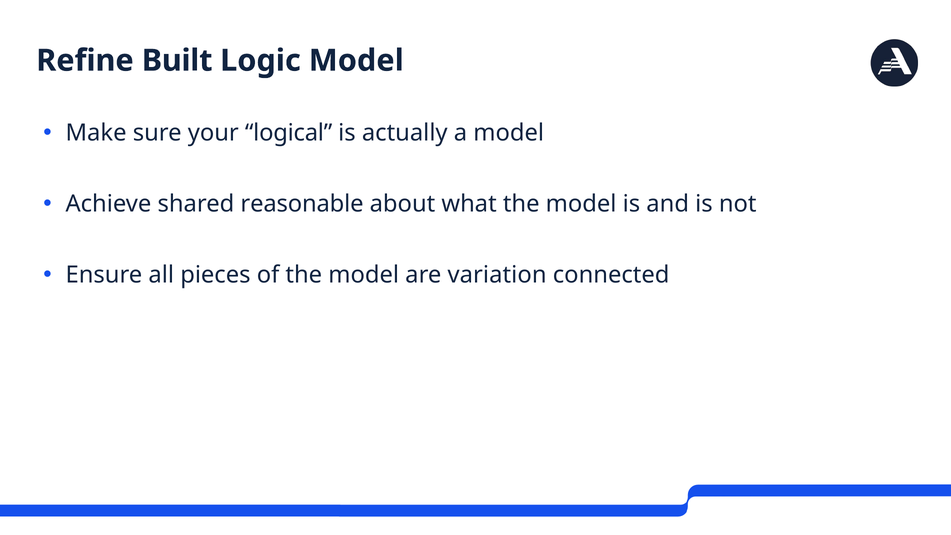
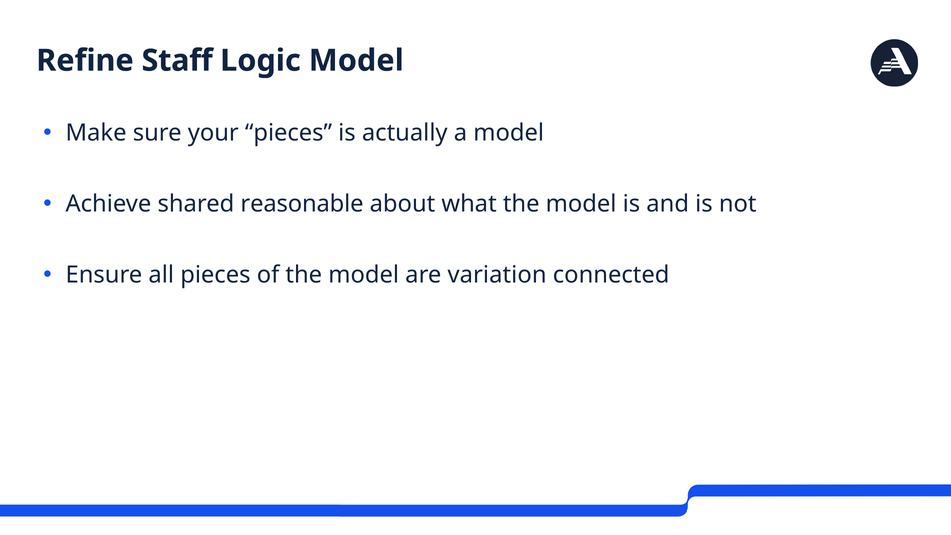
Built: Built -> Staff
your logical: logical -> pieces
